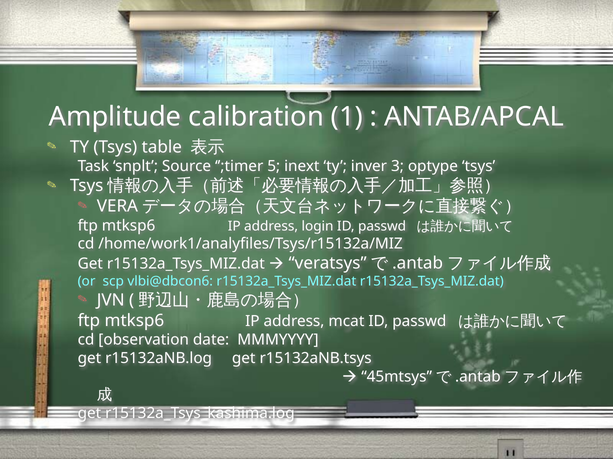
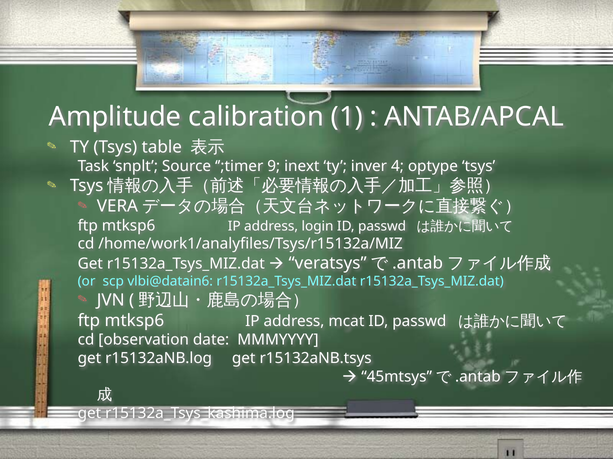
5: 5 -> 9
3: 3 -> 4
vlbi@dbcon6: vlbi@dbcon6 -> vlbi@datain6
